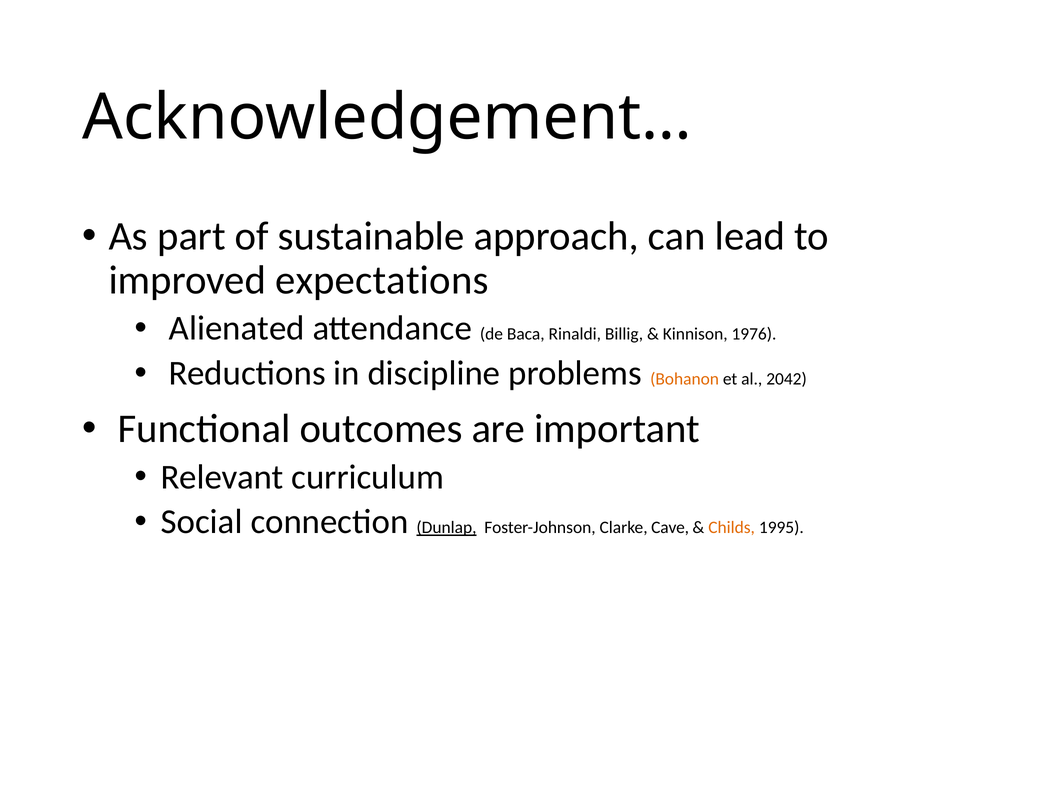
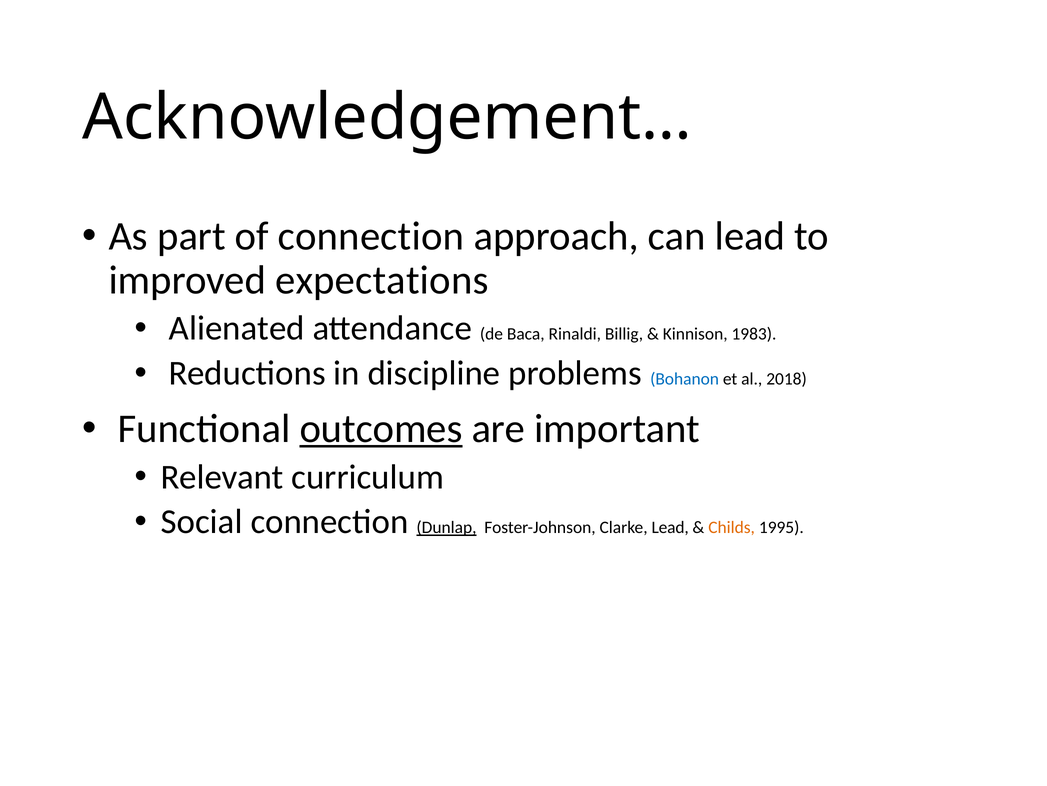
of sustainable: sustainable -> connection
1976: 1976 -> 1983
Bohanon colour: orange -> blue
2042: 2042 -> 2018
outcomes underline: none -> present
Clarke Cave: Cave -> Lead
